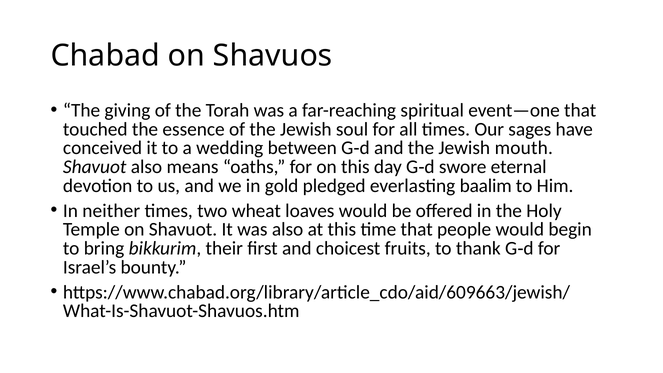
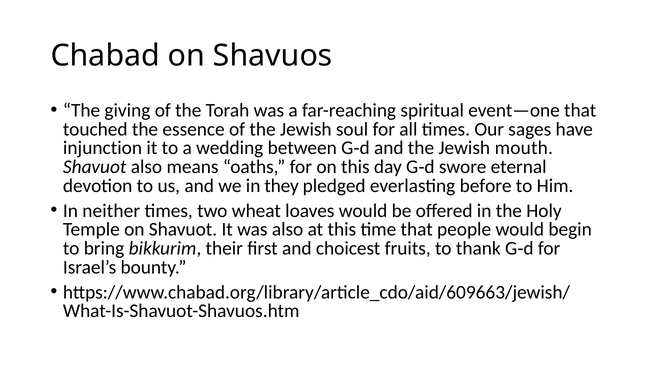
conceived: conceived -> injunction
gold: gold -> they
baalim: baalim -> before
